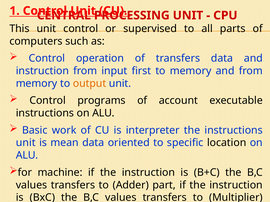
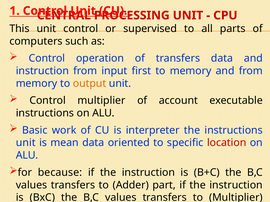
Control programs: programs -> multiplier
location colour: black -> red
machine: machine -> because
